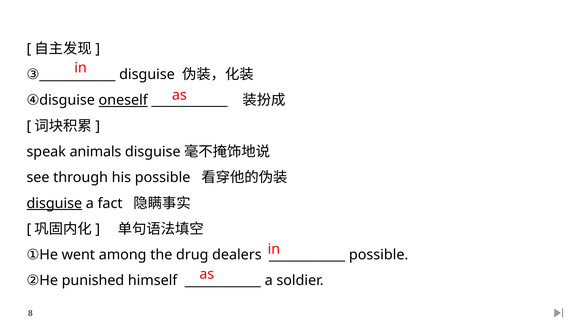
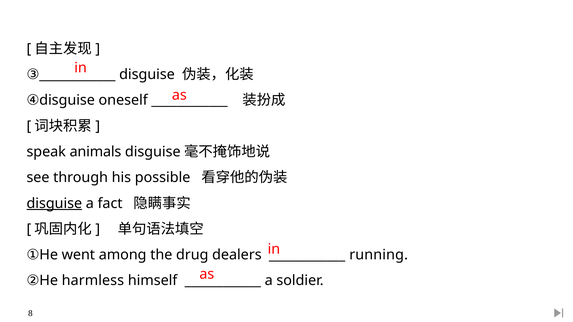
oneself underline: present -> none
possible at (379, 255): possible -> running
punished: punished -> harmless
